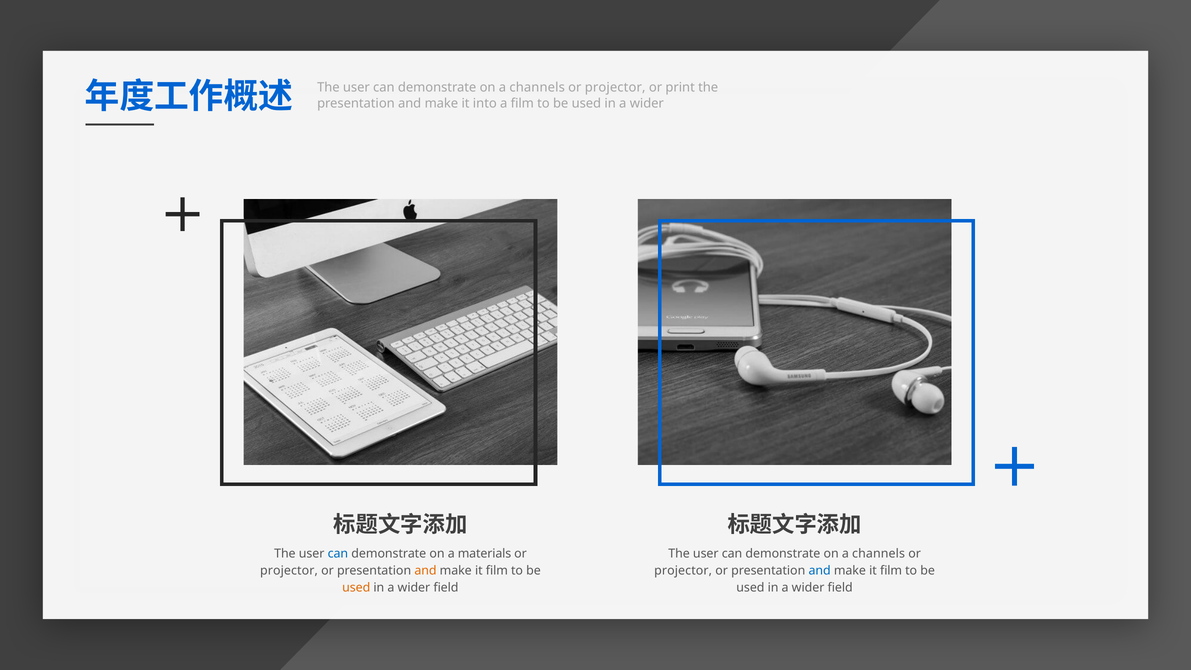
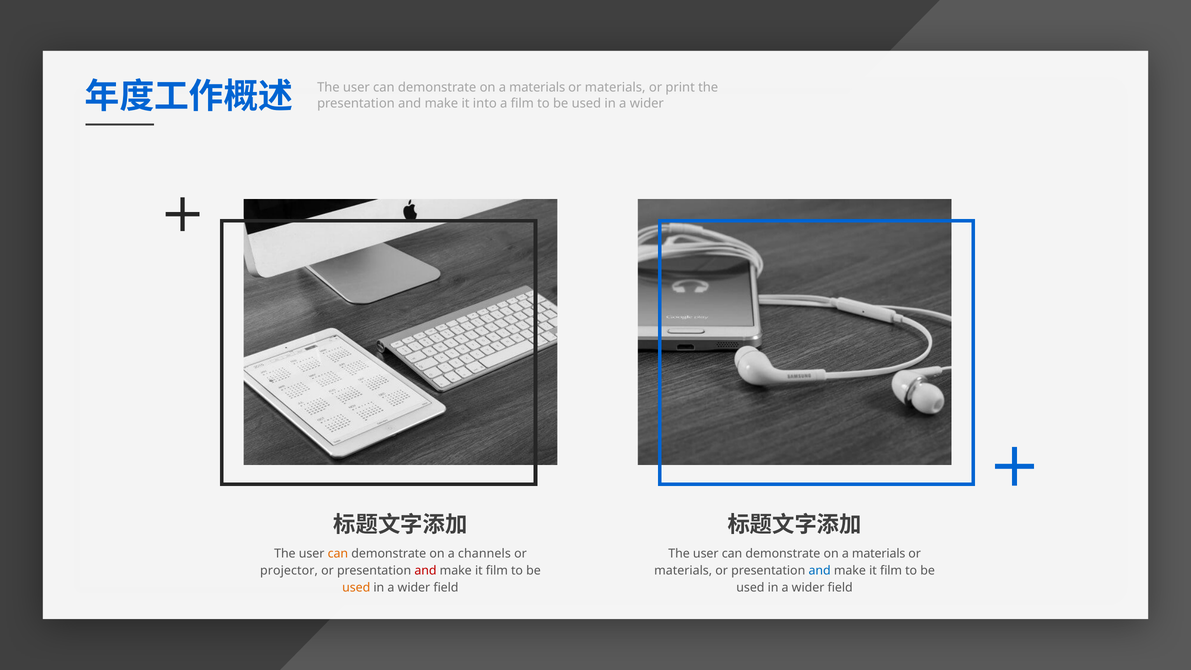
channels at (537, 88): channels -> materials
projector at (615, 88): projector -> materials
can at (338, 554) colour: blue -> orange
materials: materials -> channels
channels at (879, 554): channels -> materials
and at (425, 571) colour: orange -> red
projector at (683, 571): projector -> materials
